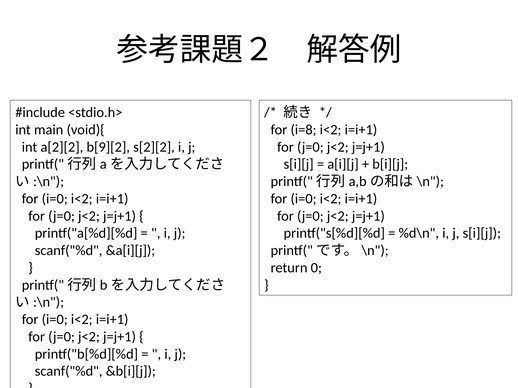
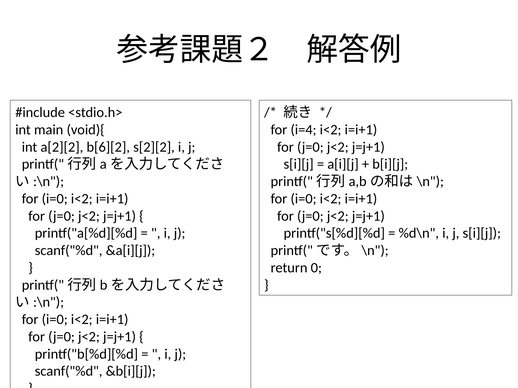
i=8: i=8 -> i=4
b[9][2: b[9][2 -> b[6][2
